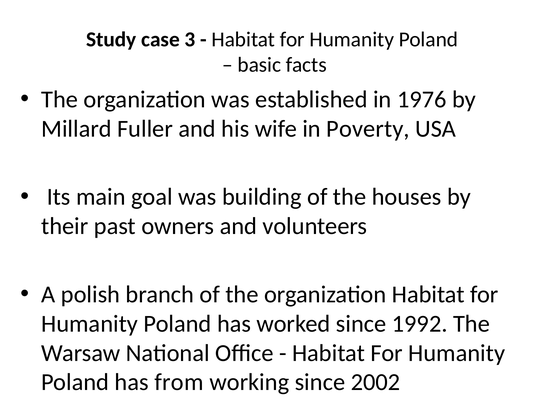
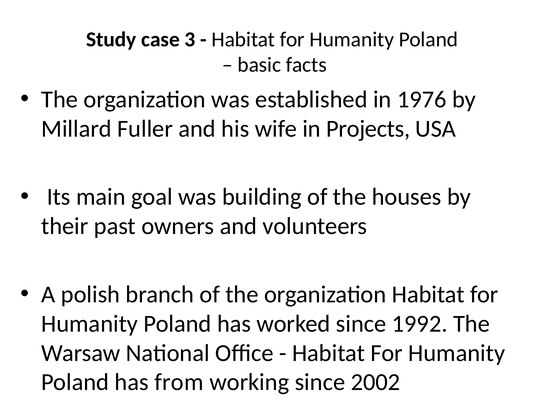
Poverty: Poverty -> Projects
